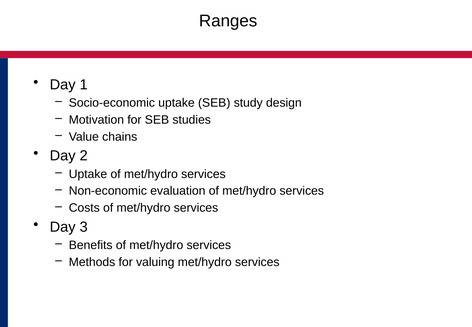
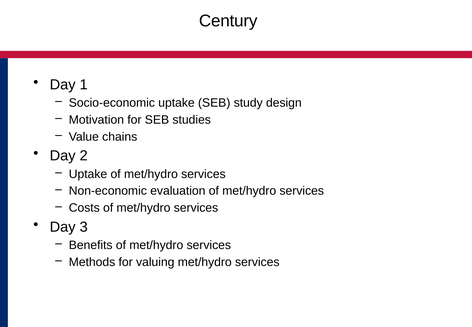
Ranges: Ranges -> Century
